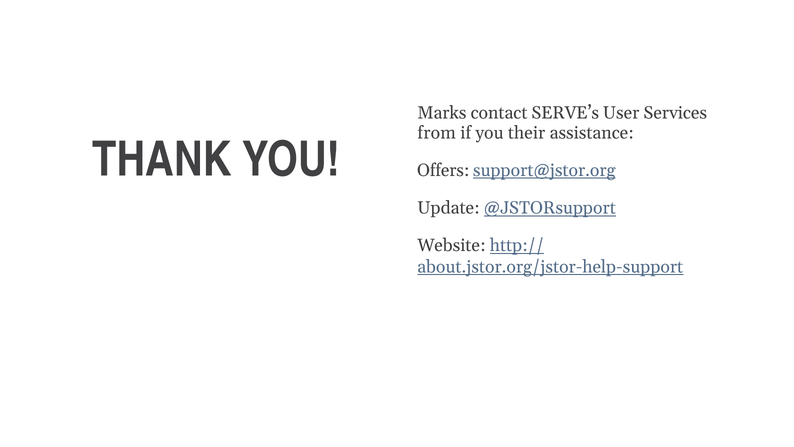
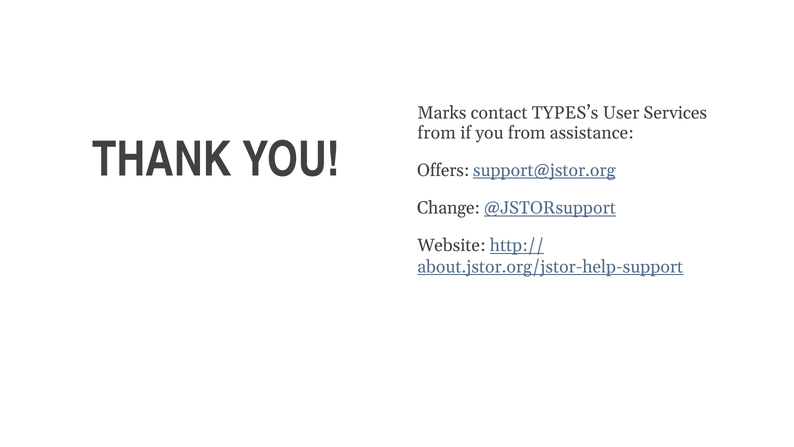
SERVE’s: SERVE’s -> TYPES’s
you their: their -> from
Update: Update -> Change
